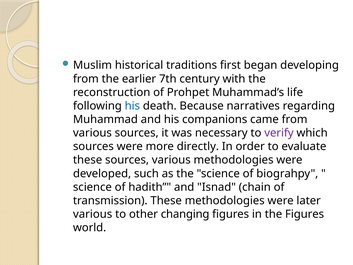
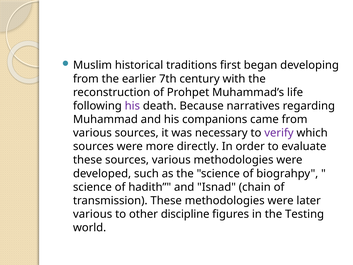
his at (132, 106) colour: blue -> purple
changing: changing -> discipline
the Figures: Figures -> Testing
